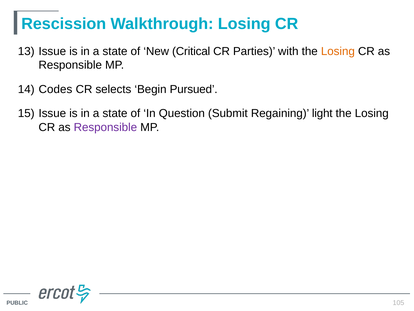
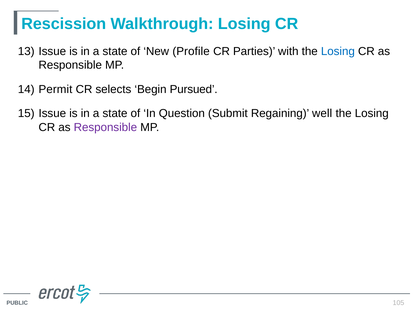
Critical: Critical -> Profile
Losing at (338, 51) colour: orange -> blue
Codes: Codes -> Permit
light: light -> well
